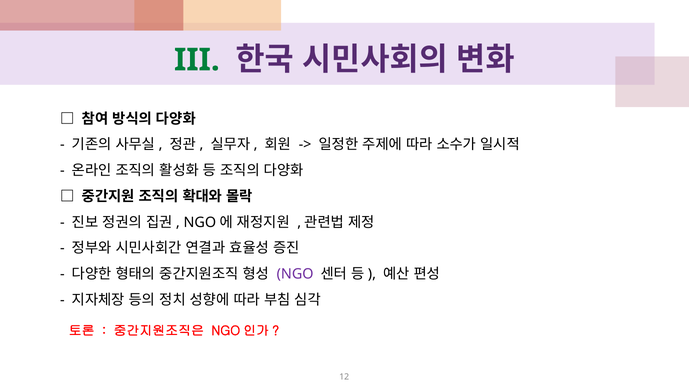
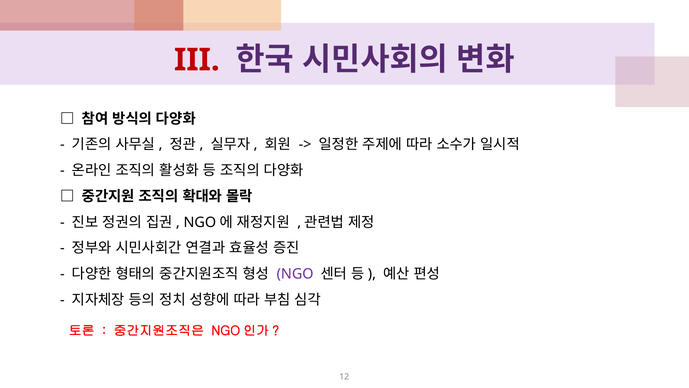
III colour: green -> red
